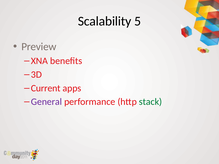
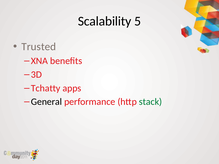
Preview: Preview -> Trusted
Current: Current -> Tchatty
General colour: purple -> black
